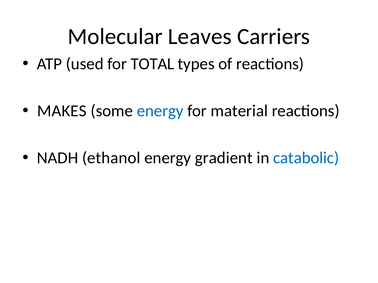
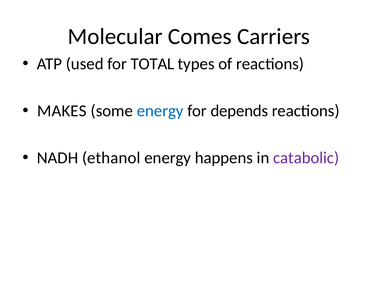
Leaves: Leaves -> Comes
material: material -> depends
gradient: gradient -> happens
catabolic colour: blue -> purple
